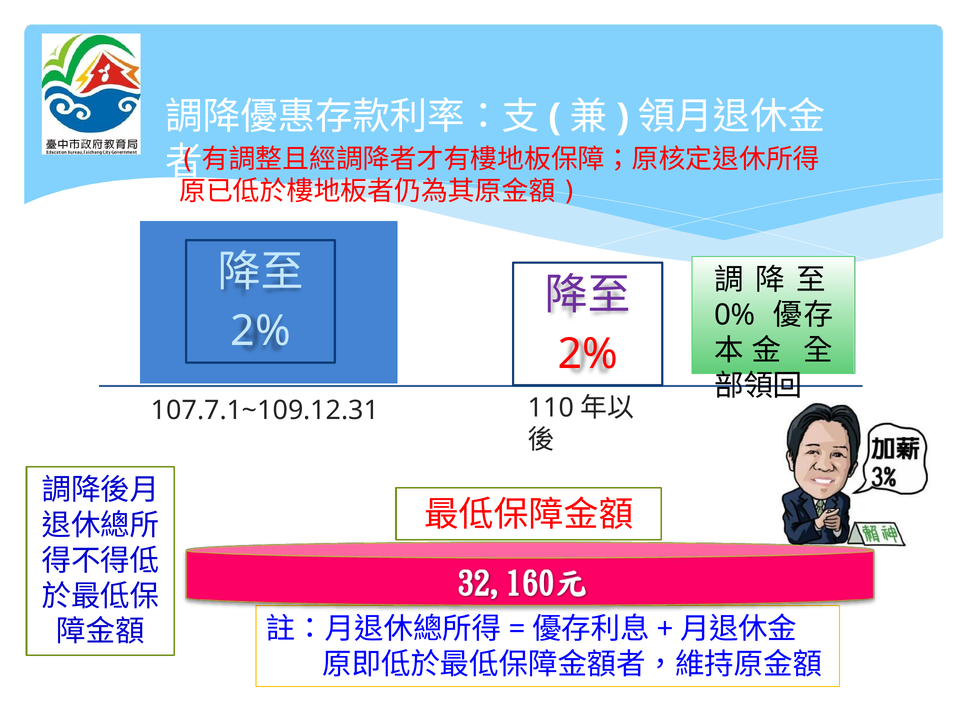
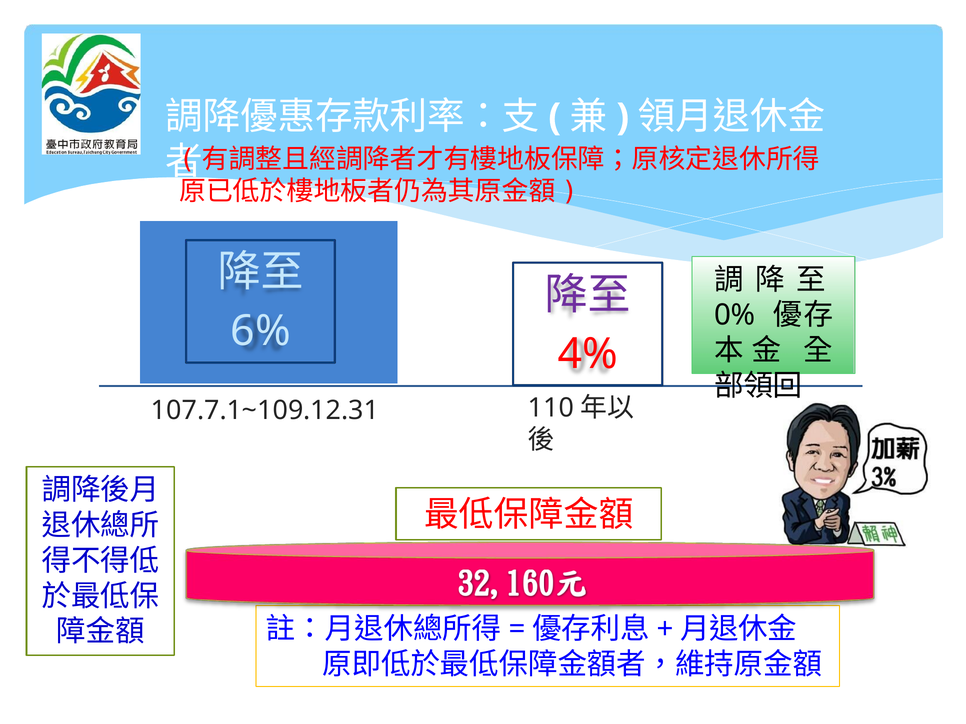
2% at (261, 331): 2% -> 6%
2% at (588, 354): 2% -> 4%
